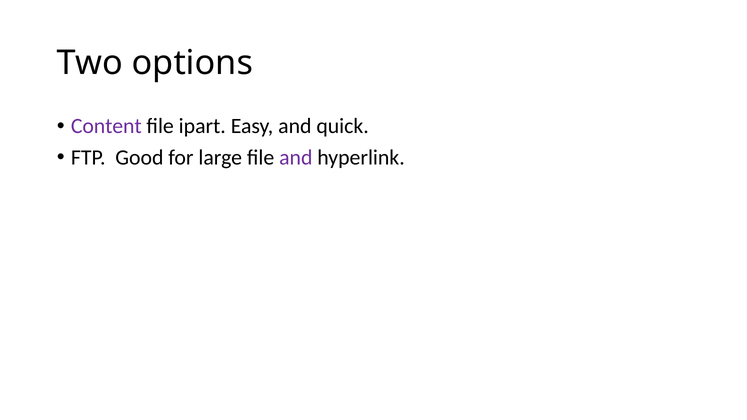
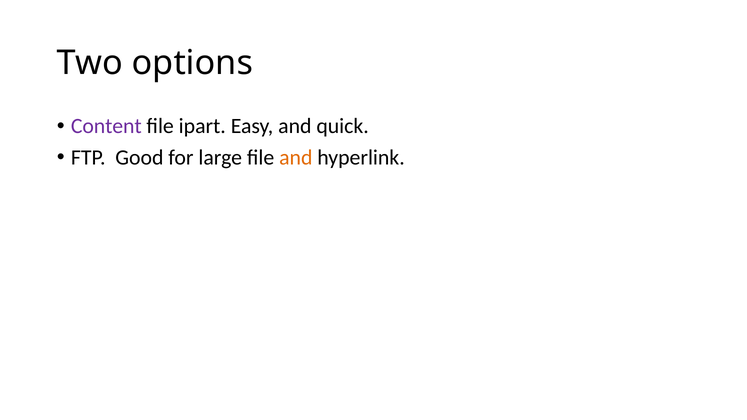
and at (296, 158) colour: purple -> orange
